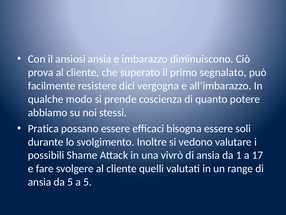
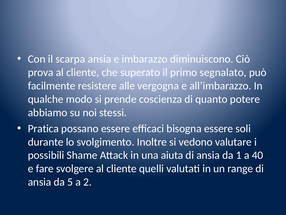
ansiosi: ansiosi -> scarpa
dici: dici -> alle
vivrò: vivrò -> aiuta
17: 17 -> 40
a 5: 5 -> 2
